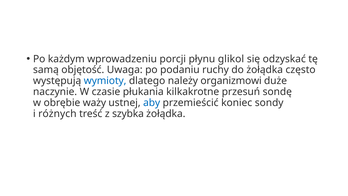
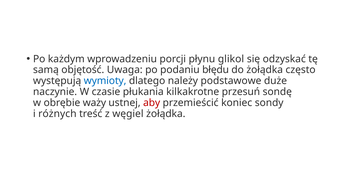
ruchy: ruchy -> błędu
organizmowi: organizmowi -> podstawowe
aby colour: blue -> red
szybka: szybka -> węgiel
